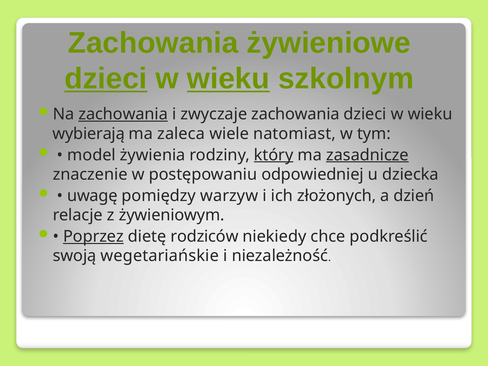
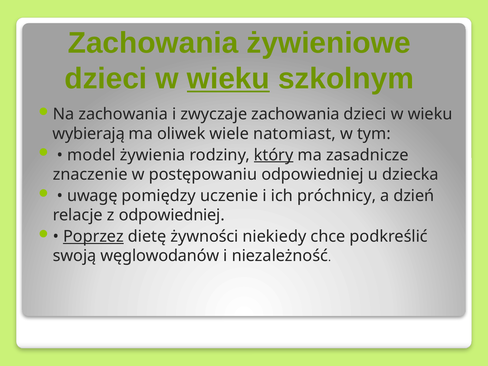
dzieci at (106, 79) underline: present -> none
zachowania at (123, 114) underline: present -> none
zaleca: zaleca -> oliwek
zasadnicze underline: present -> none
warzyw: warzyw -> uczenie
złożonych: złożonych -> próchnicy
z żywieniowym: żywieniowym -> odpowiedniej
rodziców: rodziców -> żywności
wegetariańskie: wegetariańskie -> węglowodanów
